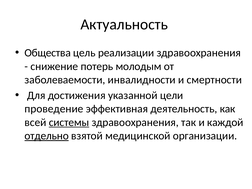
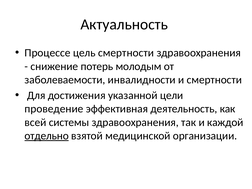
Общества: Общества -> Процессе
цель реализации: реализации -> смертности
системы underline: present -> none
